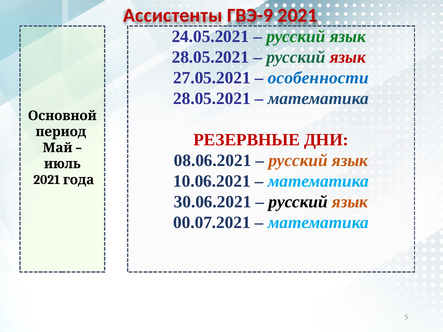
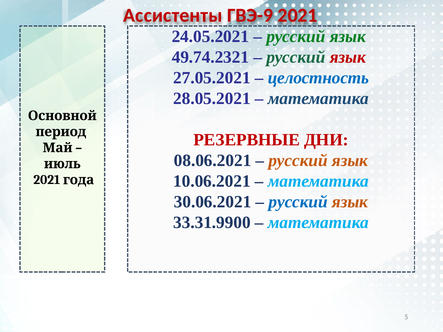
28.05.2021 at (210, 57): 28.05.2021 -> 49.74.2321
особенности: особенности -> целостность
русский at (298, 202) colour: black -> blue
00.07.2021: 00.07.2021 -> 33.31.9900
